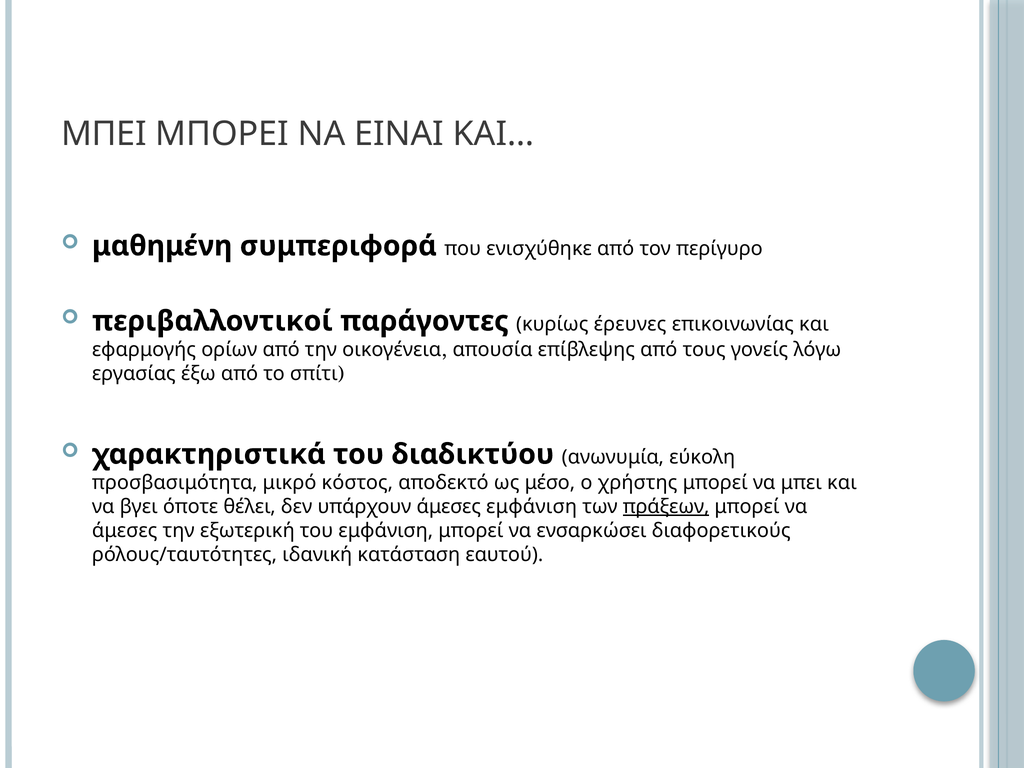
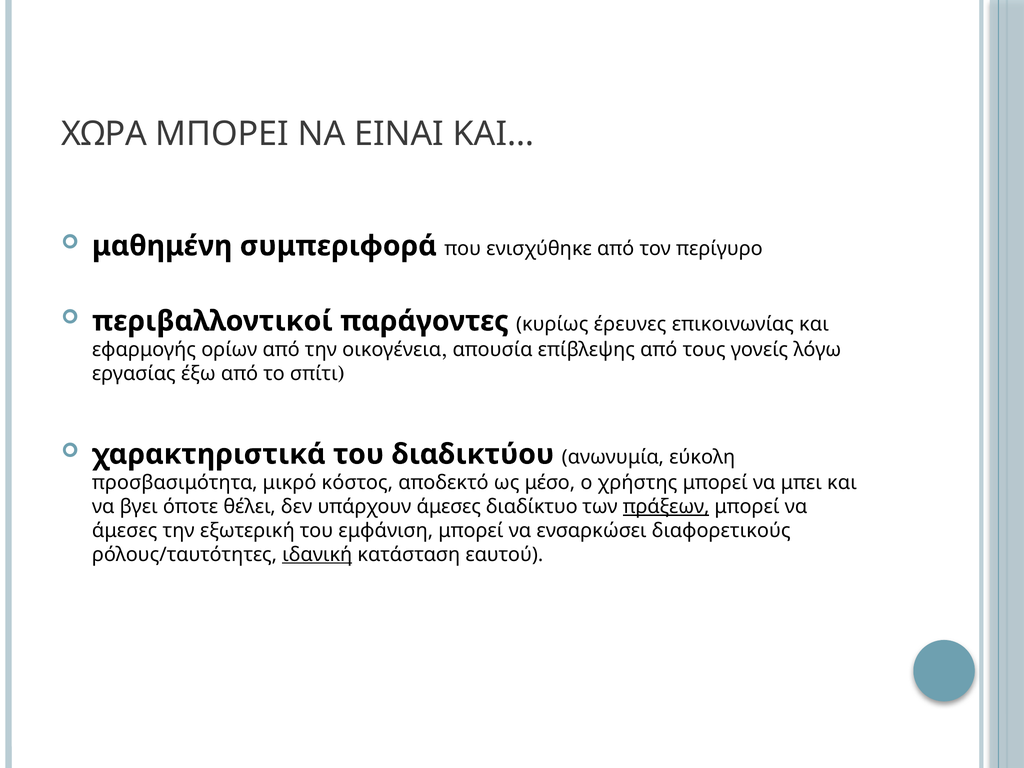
ΜΠΕΙ at (104, 134): ΜΠΕΙ -> ΧΩΡΑ
άμεσες εμφάνιση: εμφάνιση -> διαδίκτυο
ιδανική underline: none -> present
